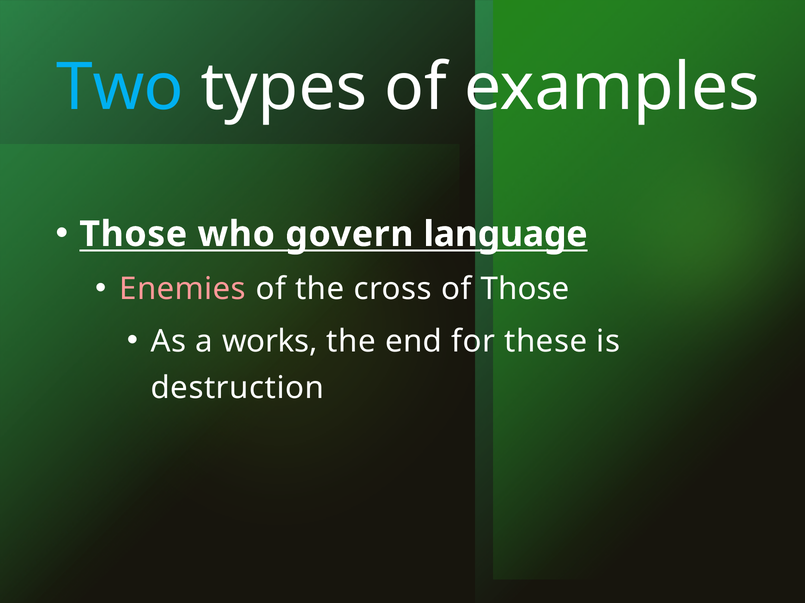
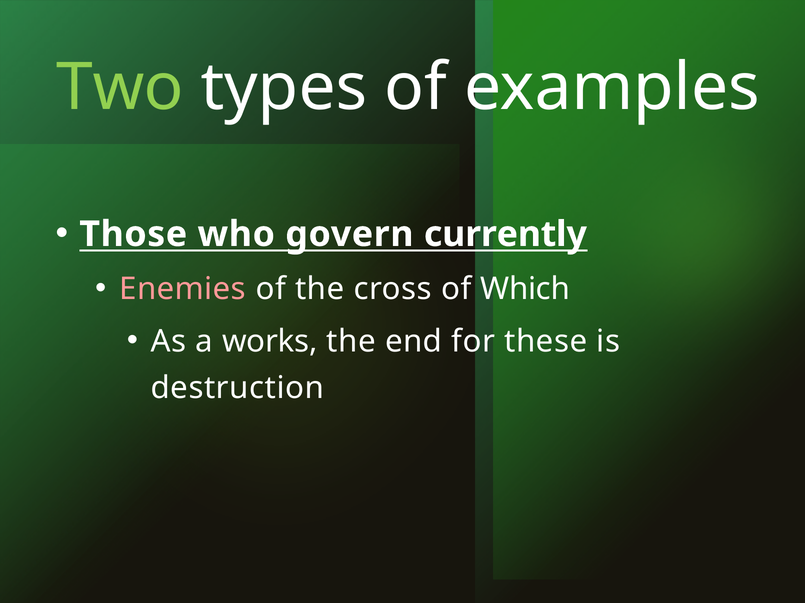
Two colour: light blue -> light green
language: language -> currently
of Those: Those -> Which
